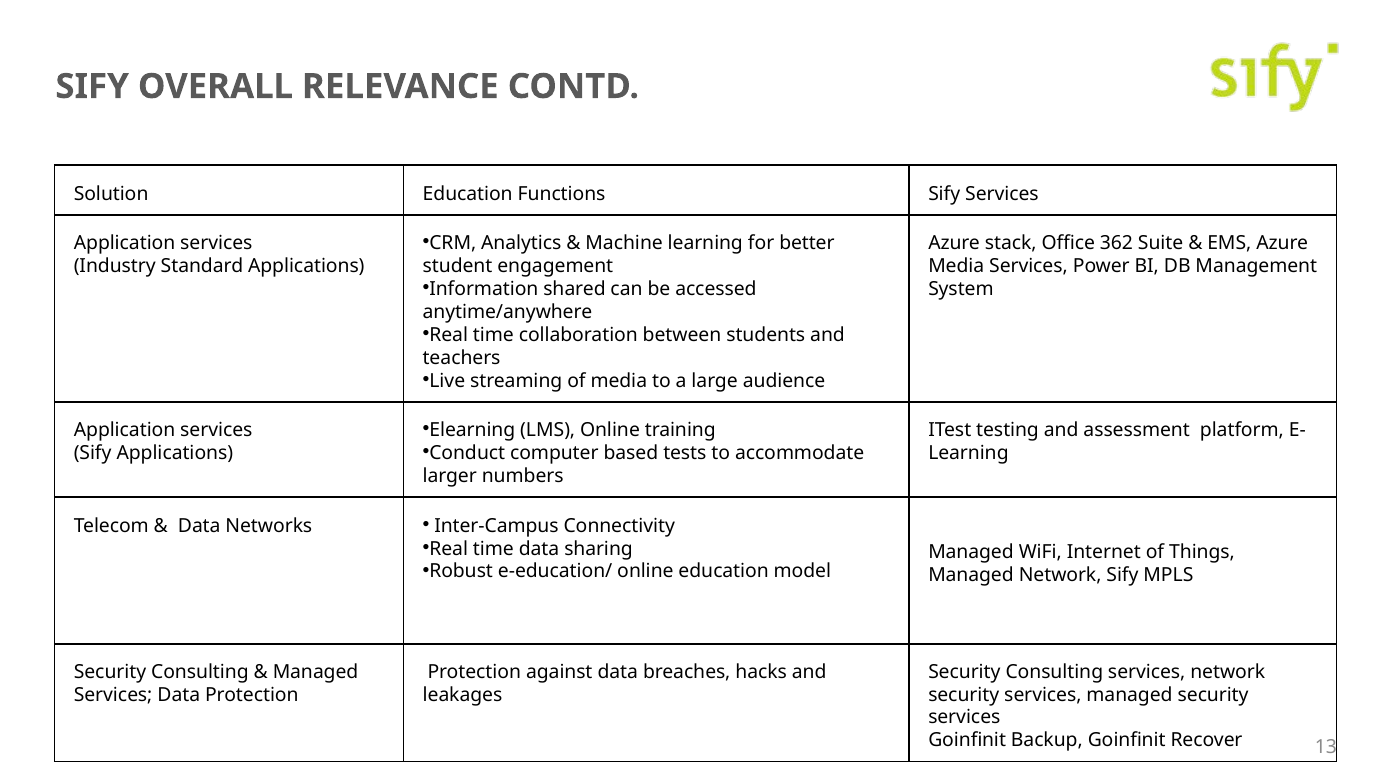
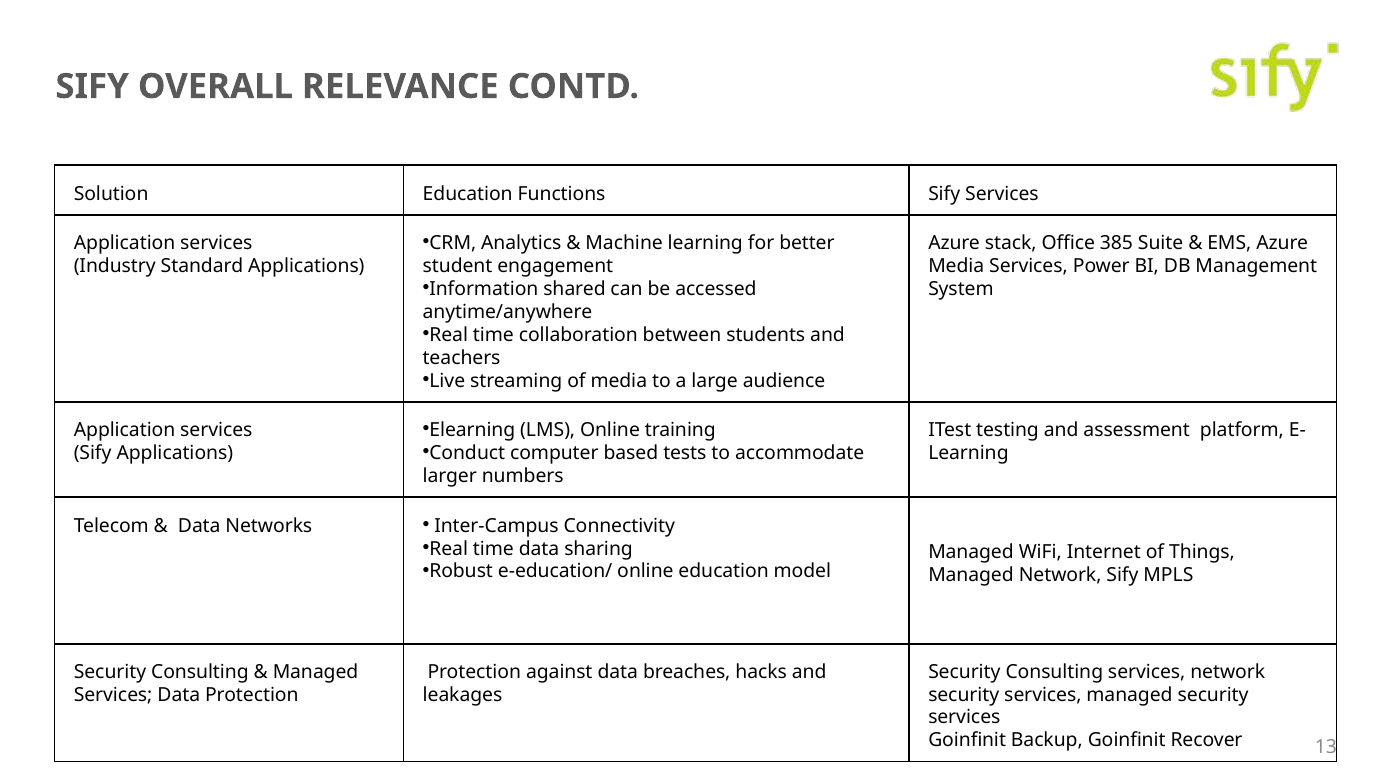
362: 362 -> 385
